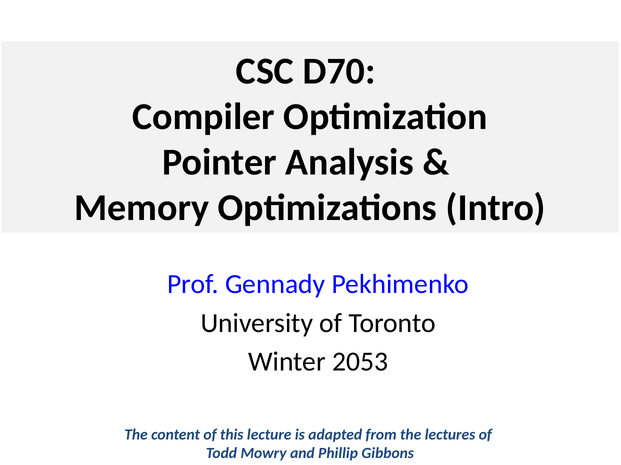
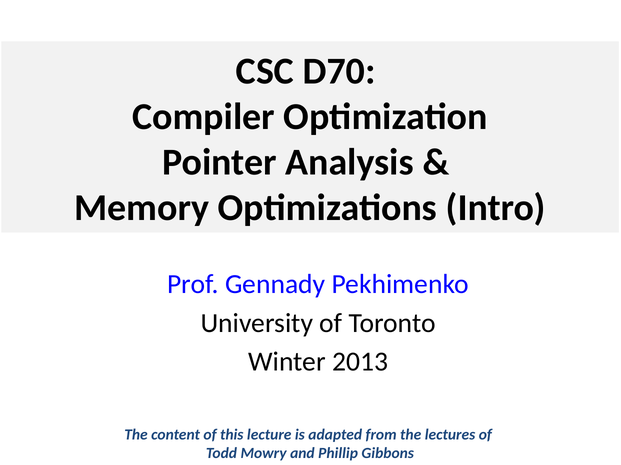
2053: 2053 -> 2013
